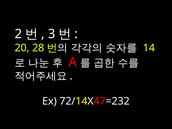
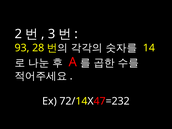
20: 20 -> 93
